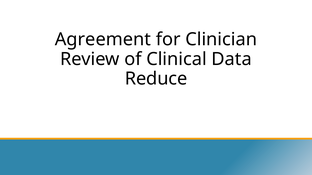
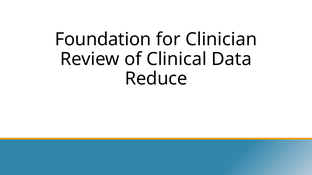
Agreement: Agreement -> Foundation
